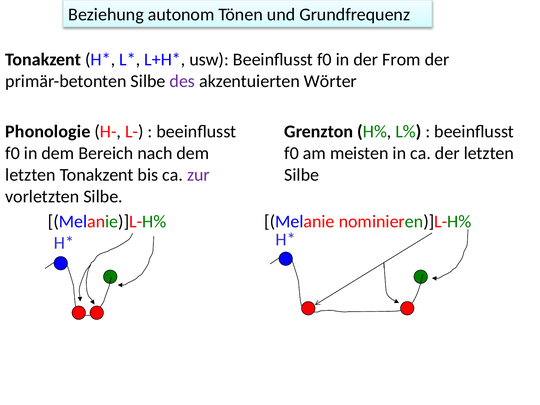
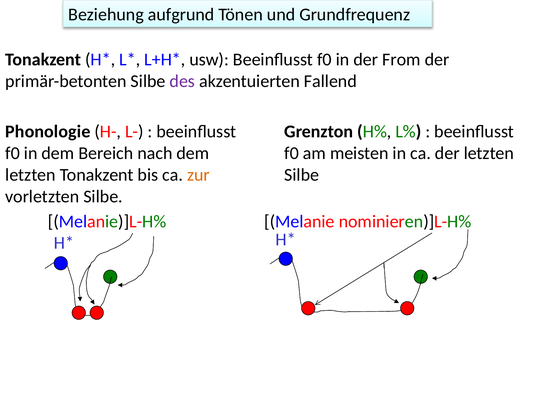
autonom: autonom -> aufgrund
Wörter: Wörter -> Fallend
zur colour: purple -> orange
